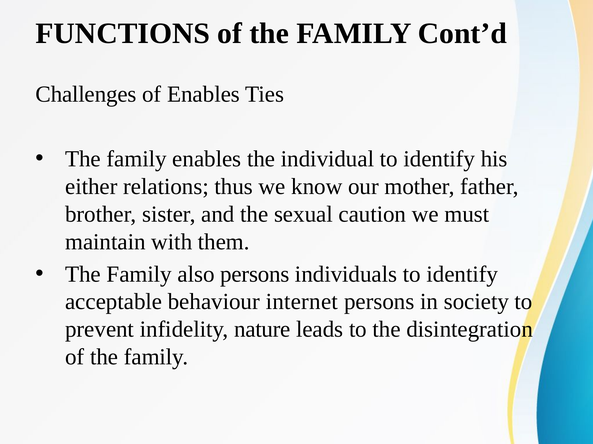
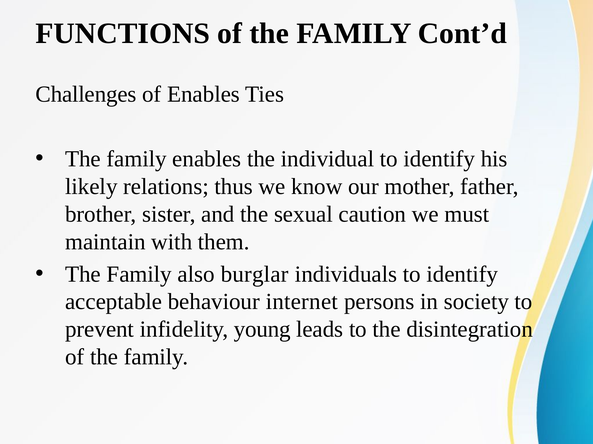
either: either -> likely
also persons: persons -> burglar
nature: nature -> young
